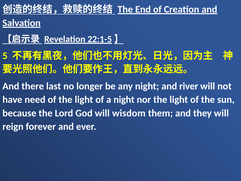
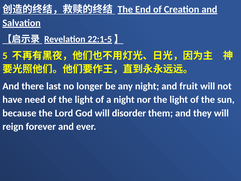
river: river -> fruit
wisdom: wisdom -> disorder
